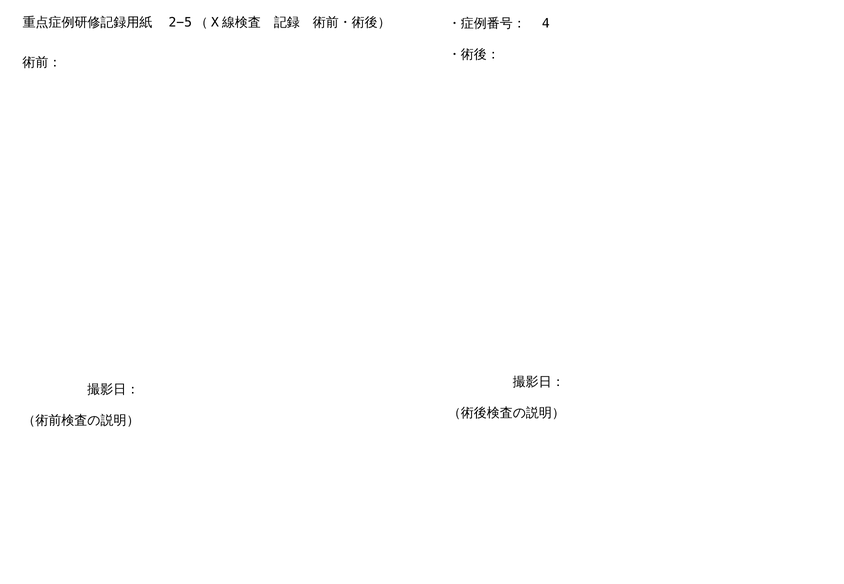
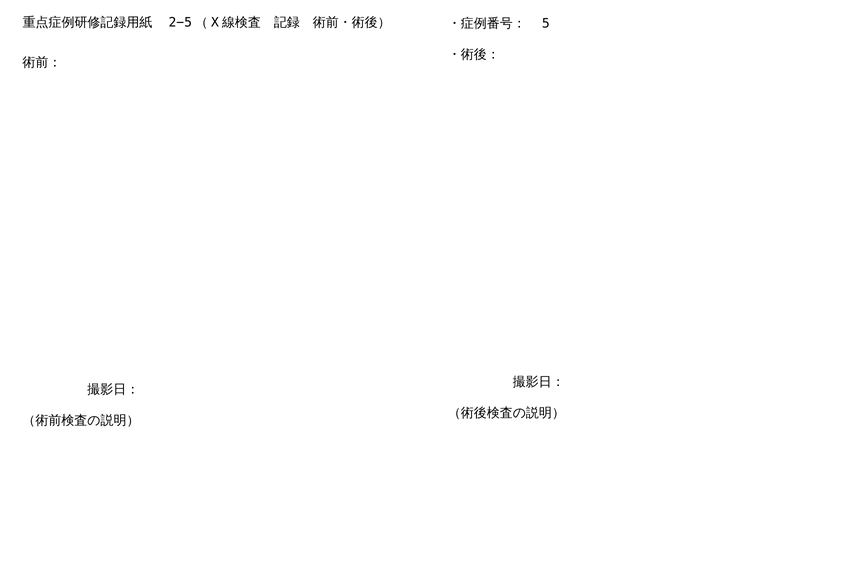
4: 4 -> 5
